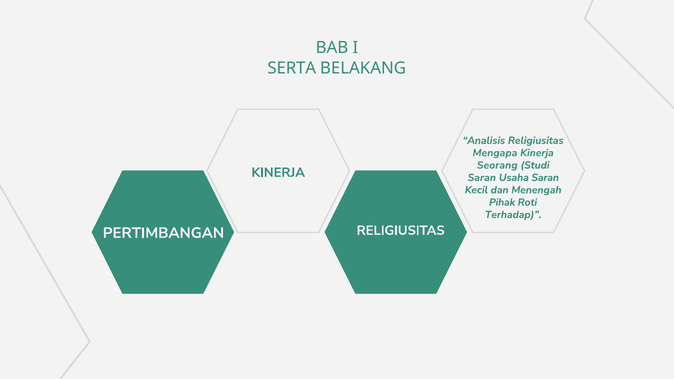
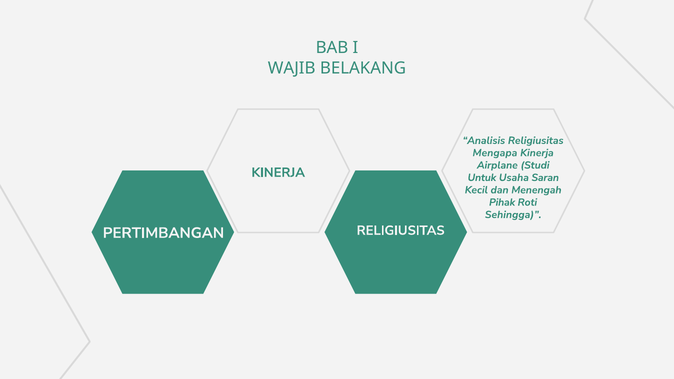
SERTA: SERTA -> WAJIB
Seorang: Seorang -> Airplane
Saran at (482, 178): Saran -> Untuk
Terhadap: Terhadap -> Sehingga
